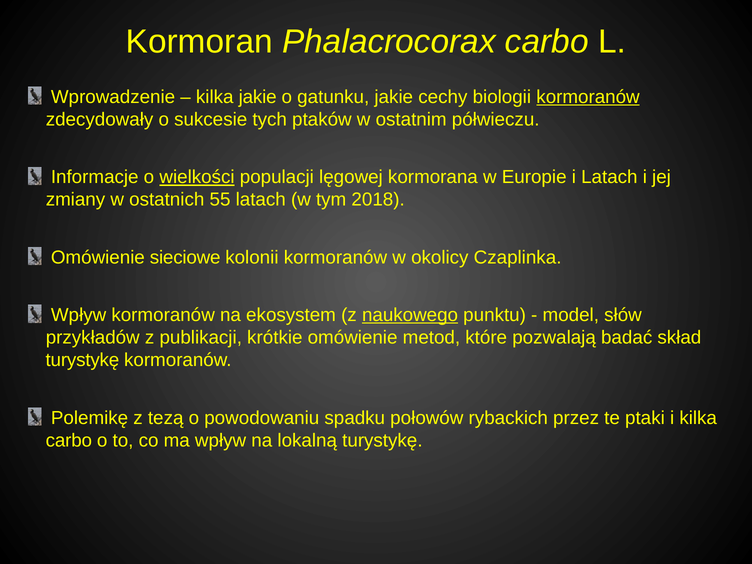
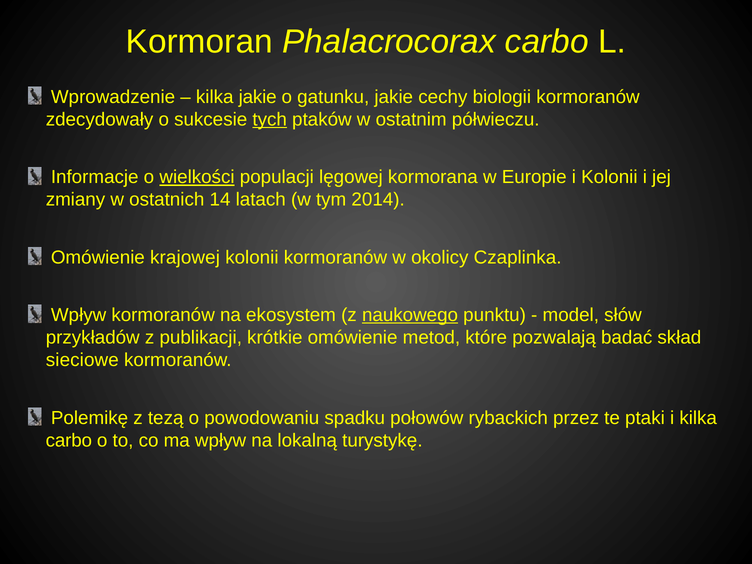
kormoranów at (588, 97) underline: present -> none
tych underline: none -> present
i Latach: Latach -> Kolonii
55: 55 -> 14
2018: 2018 -> 2014
sieciowe: sieciowe -> krajowej
turystykę at (82, 360): turystykę -> sieciowe
